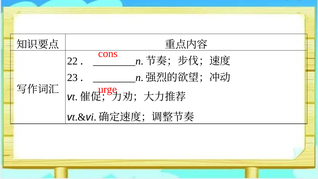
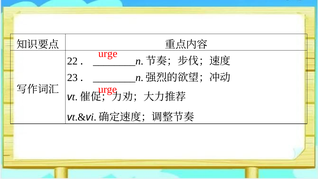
cons at (108, 54): cons -> urge
